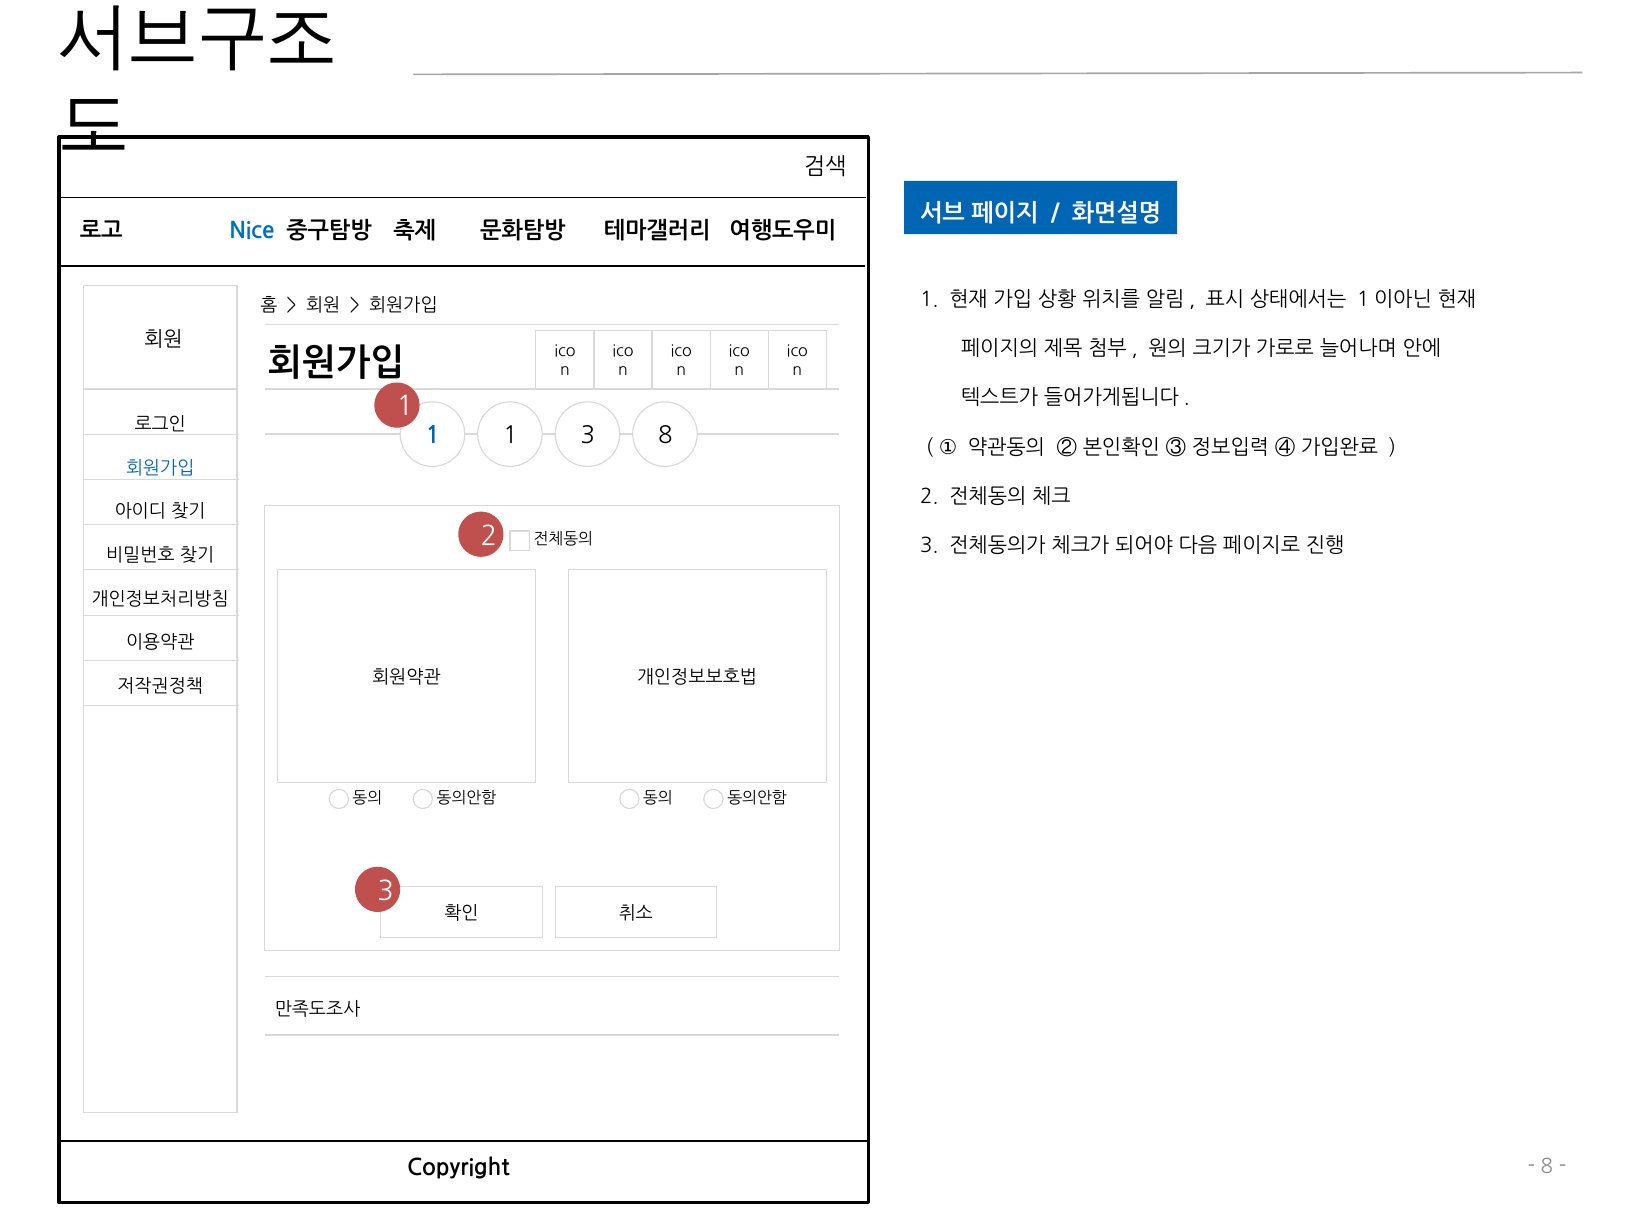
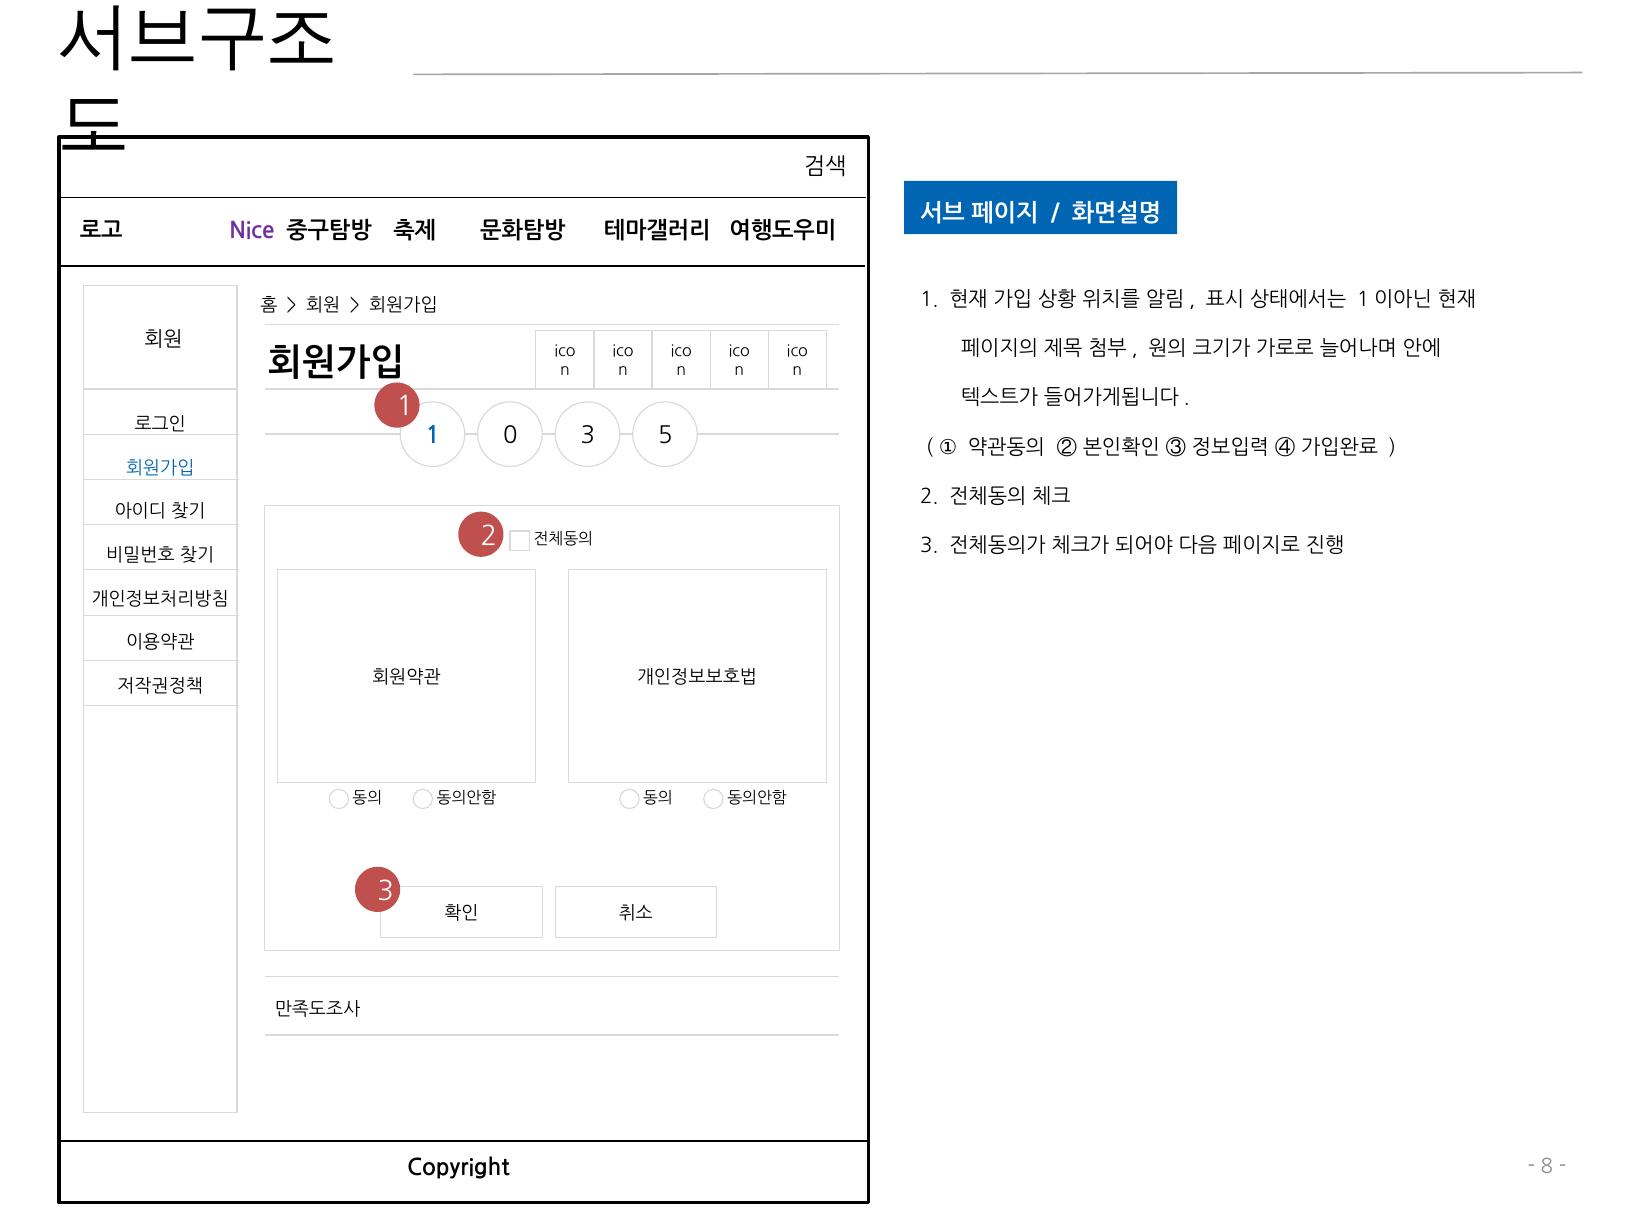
Nice colour: blue -> purple
1 1: 1 -> 0
3 8: 8 -> 5
